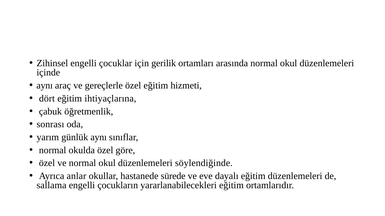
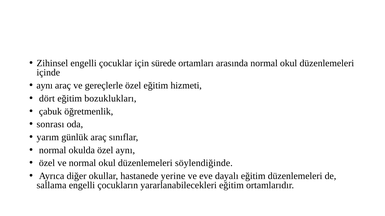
gerilik: gerilik -> sürede
ihtiyaçlarına: ihtiyaçlarına -> bozuklukları
günlük aynı: aynı -> araç
özel göre: göre -> aynı
anlar: anlar -> diğer
sürede: sürede -> yerine
